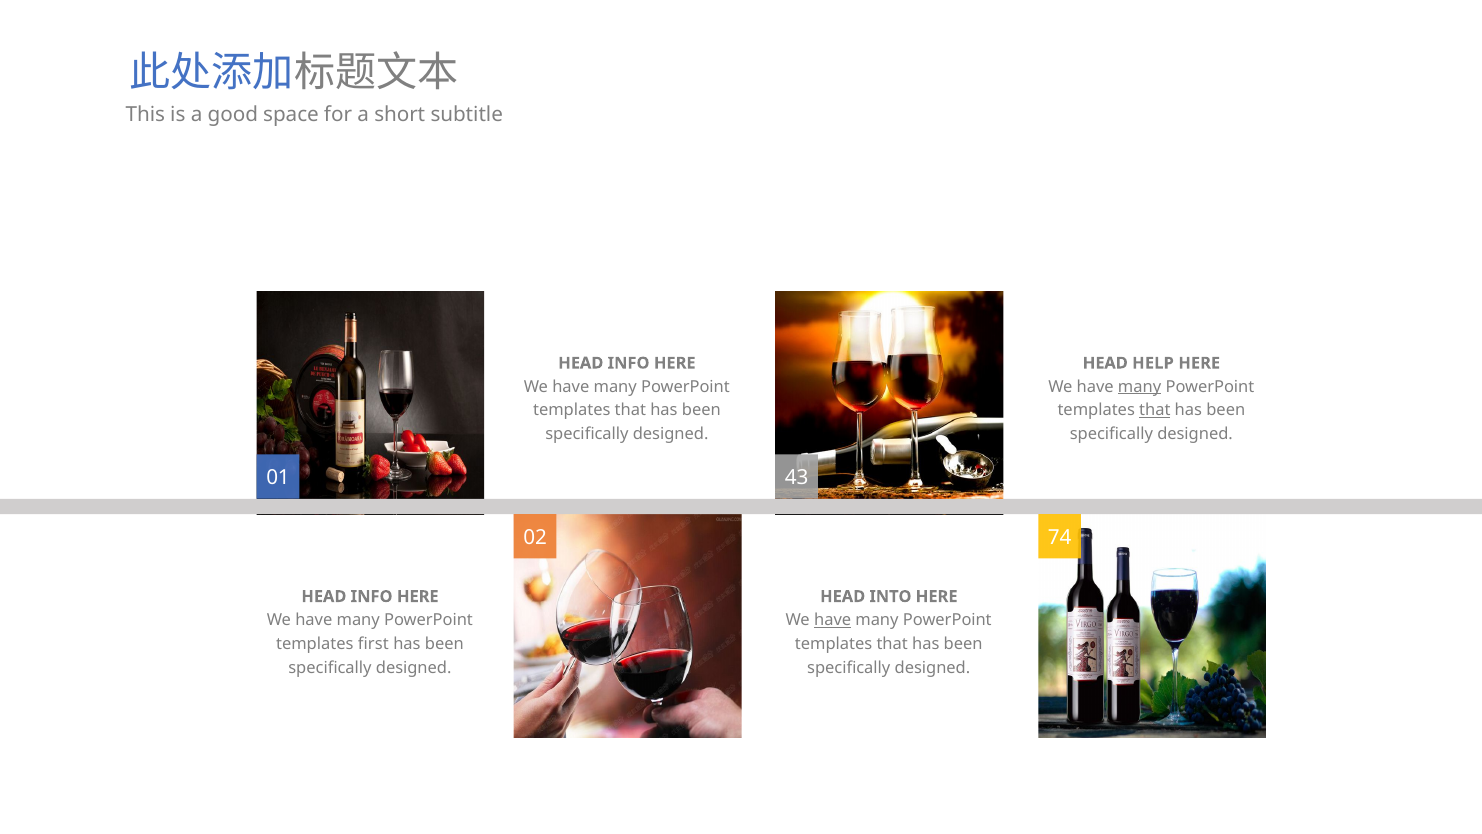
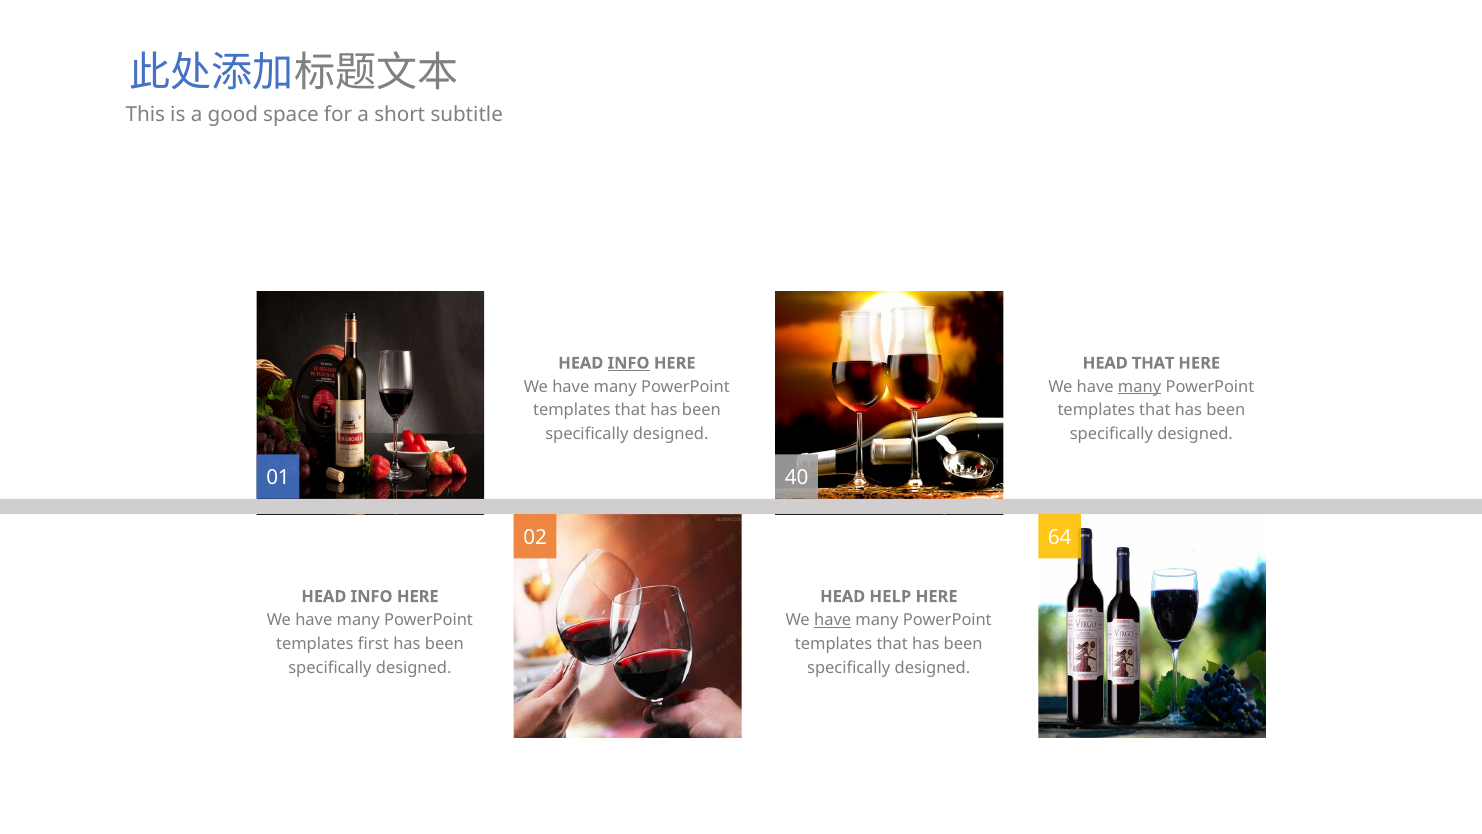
INFO at (629, 363) underline: none -> present
HEAD HELP: HELP -> THAT
that at (1155, 410) underline: present -> none
43: 43 -> 40
74: 74 -> 64
INTO: INTO -> HELP
